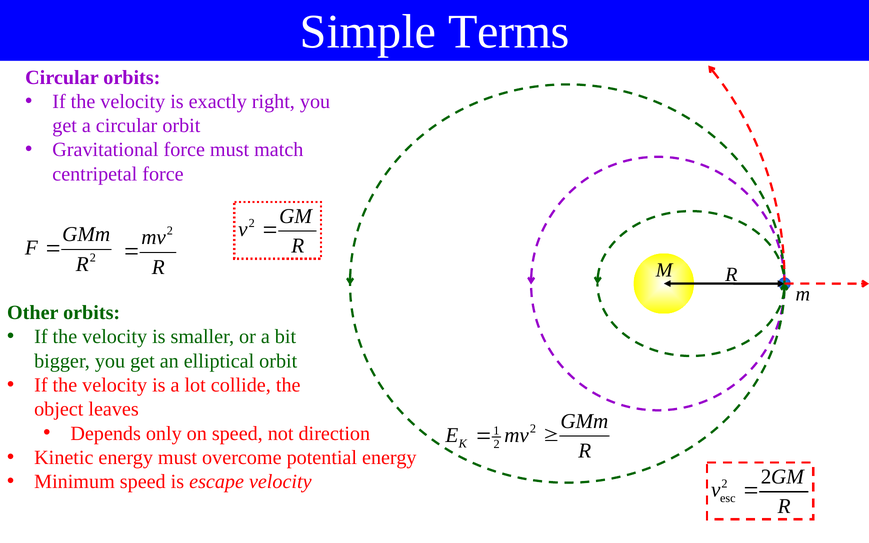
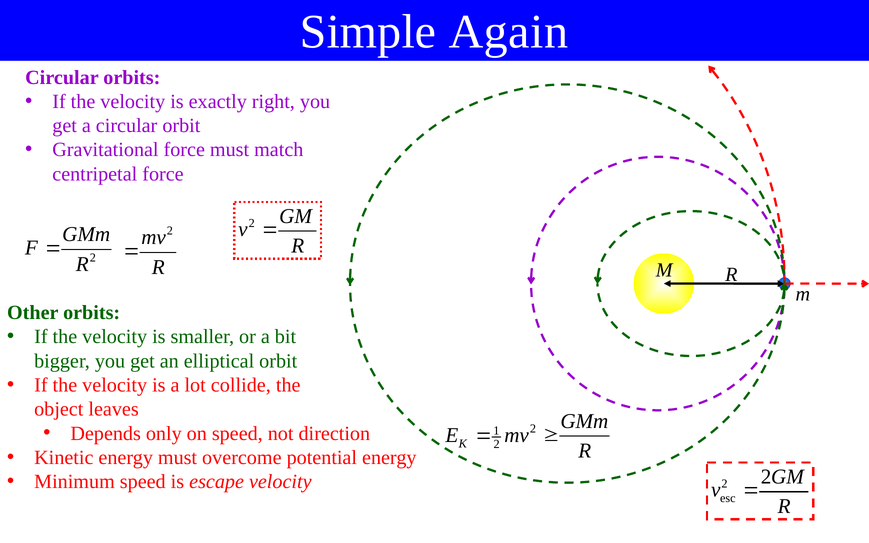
Terms: Terms -> Again
